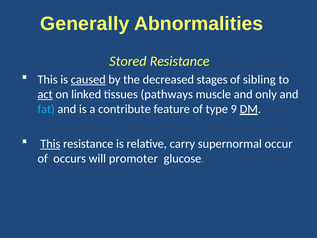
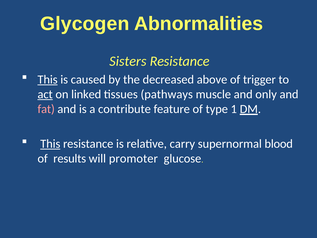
Generally: Generally -> Glycogen
Stored: Stored -> Sisters
This at (48, 79) underline: none -> present
caused underline: present -> none
stages: stages -> above
sibling: sibling -> trigger
fat colour: light blue -> pink
9: 9 -> 1
occur: occur -> blood
occurs: occurs -> results
